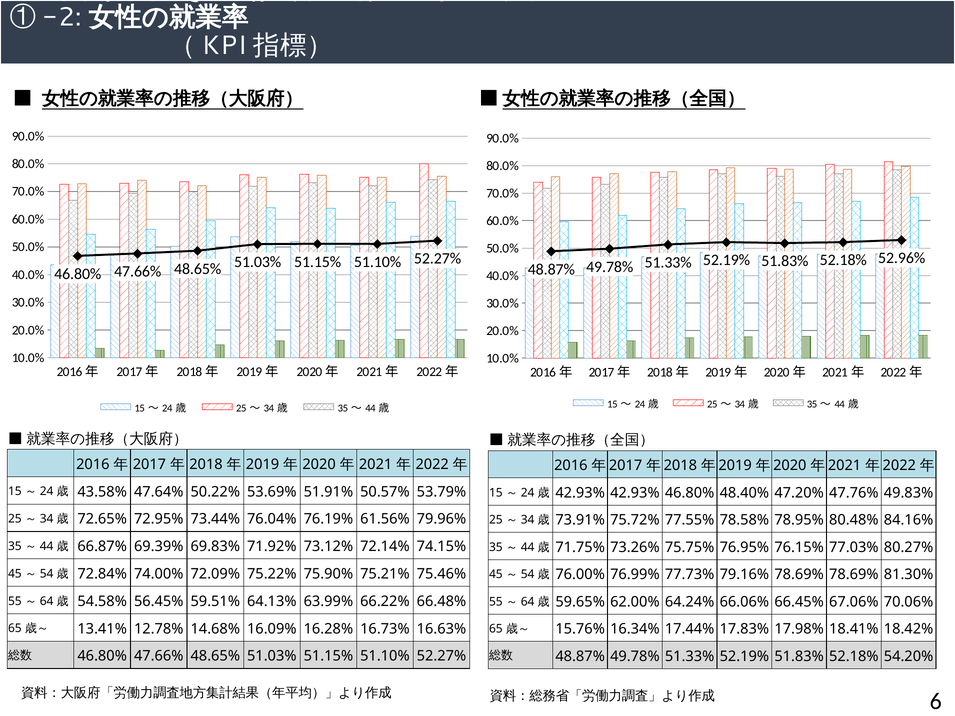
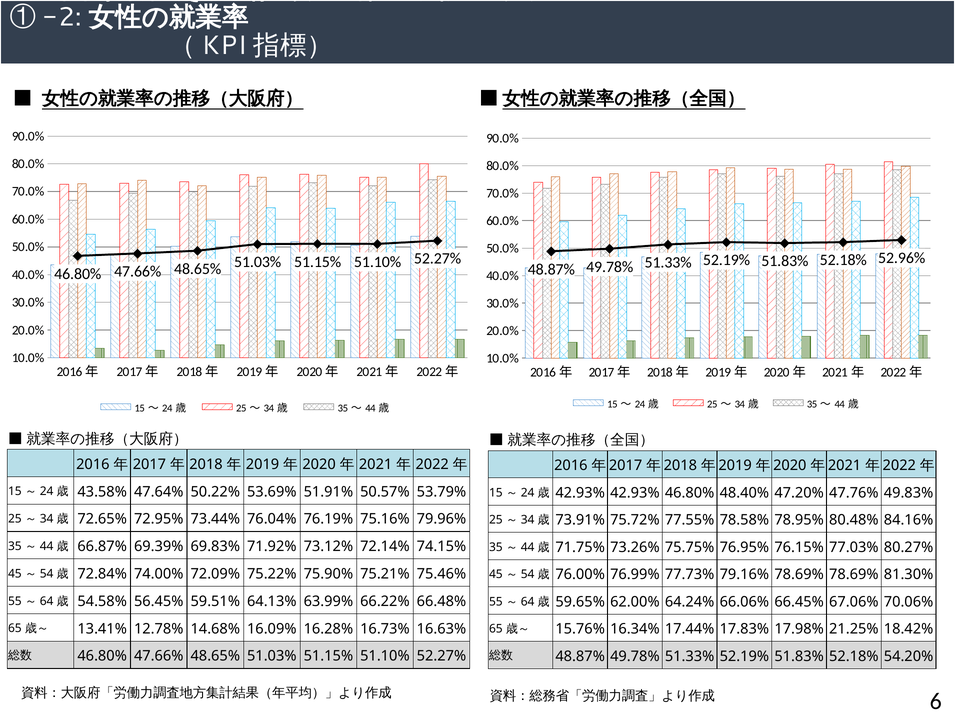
61.56%: 61.56% -> 75.16%
18.41%: 18.41% -> 21.25%
